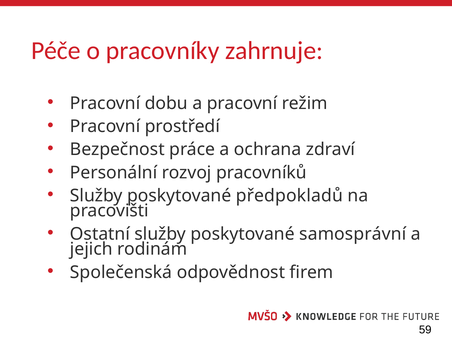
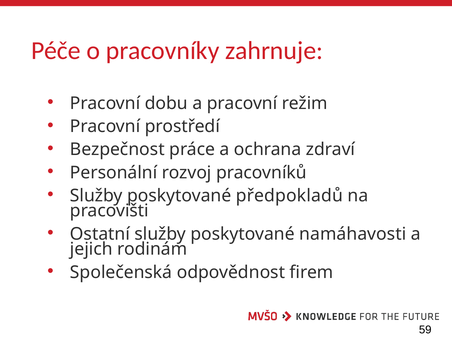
samosprávní: samosprávní -> namáhavosti
